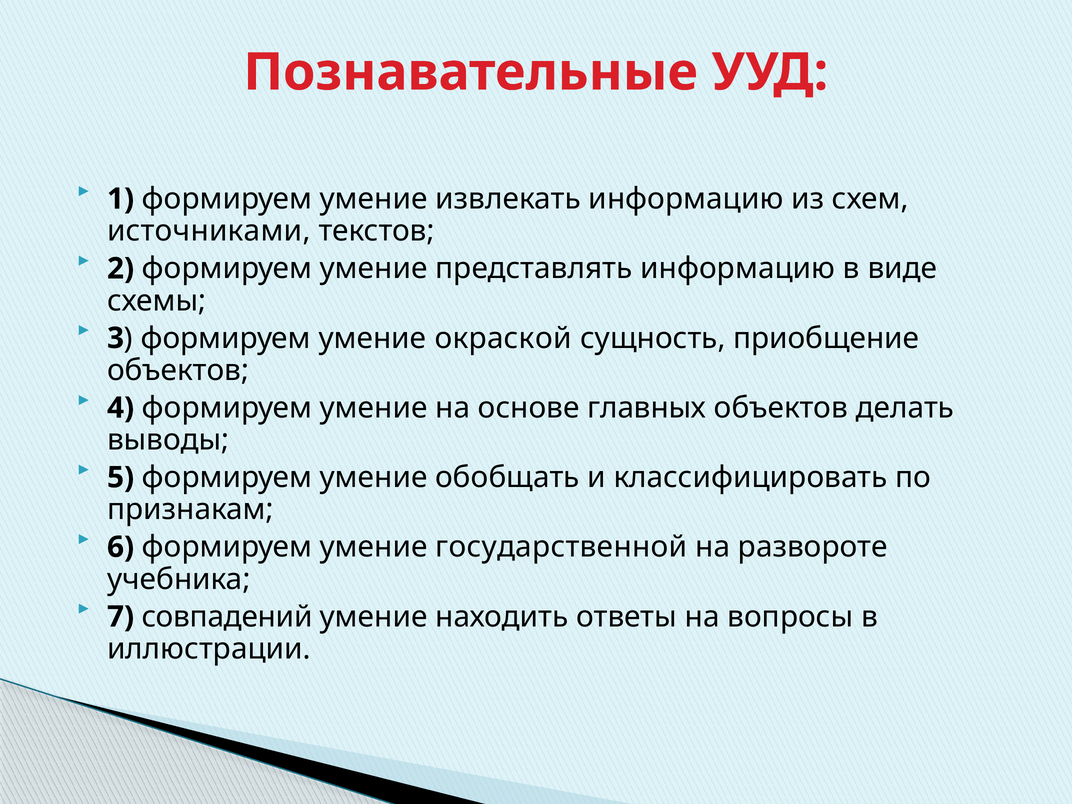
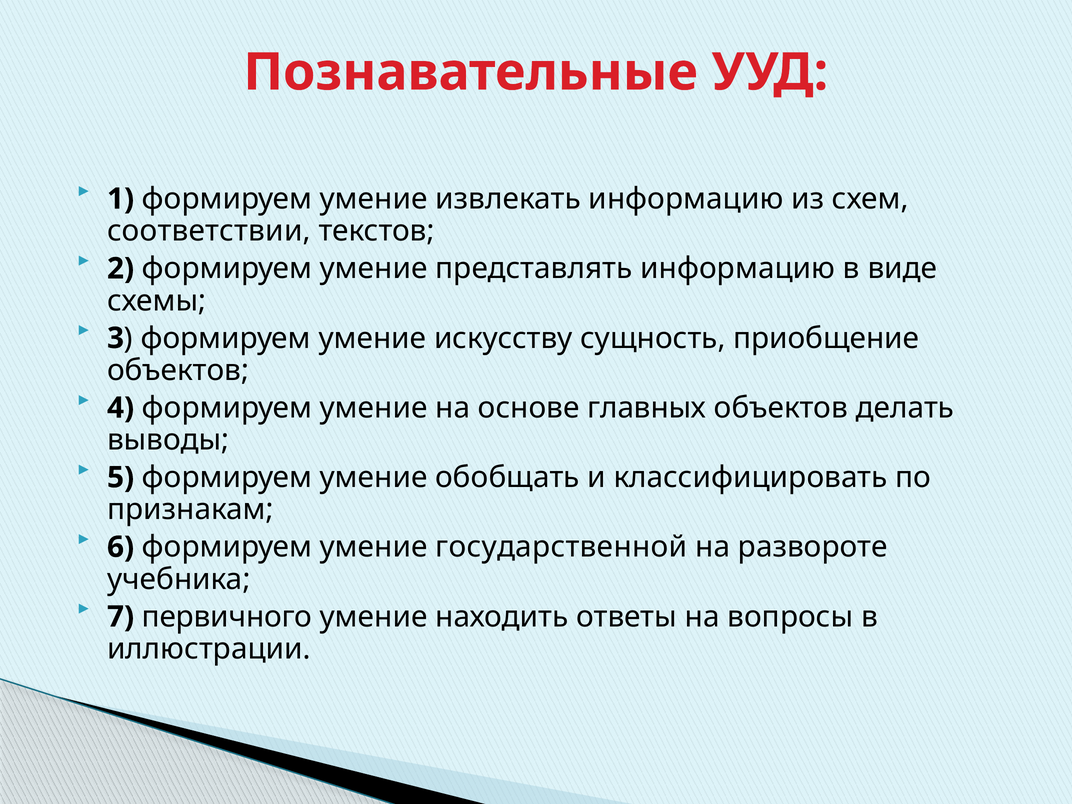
источниками: источниками -> соответствии
окраской: окраской -> искусству
совпадений: совпадений -> первичного
